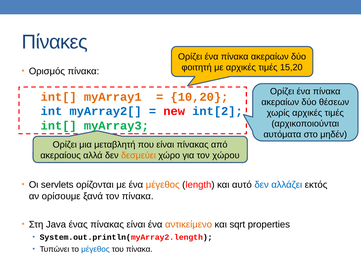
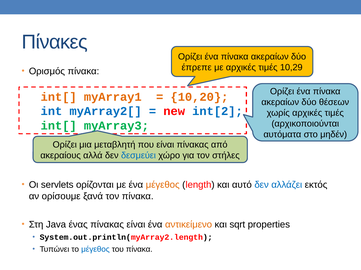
φοιτητή: φοιτητή -> έπρεπε
15,20: 15,20 -> 10,29
δεσμεύει colour: orange -> blue
χώρου: χώρου -> στήλες
